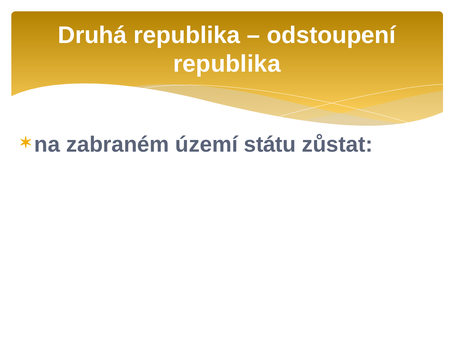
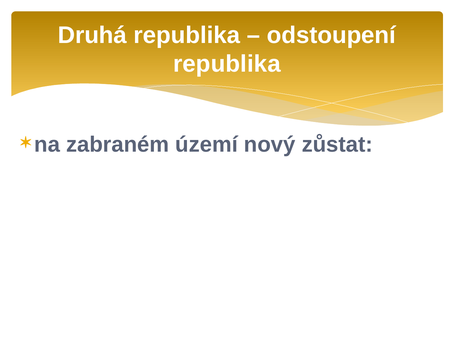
státu: státu -> nový
